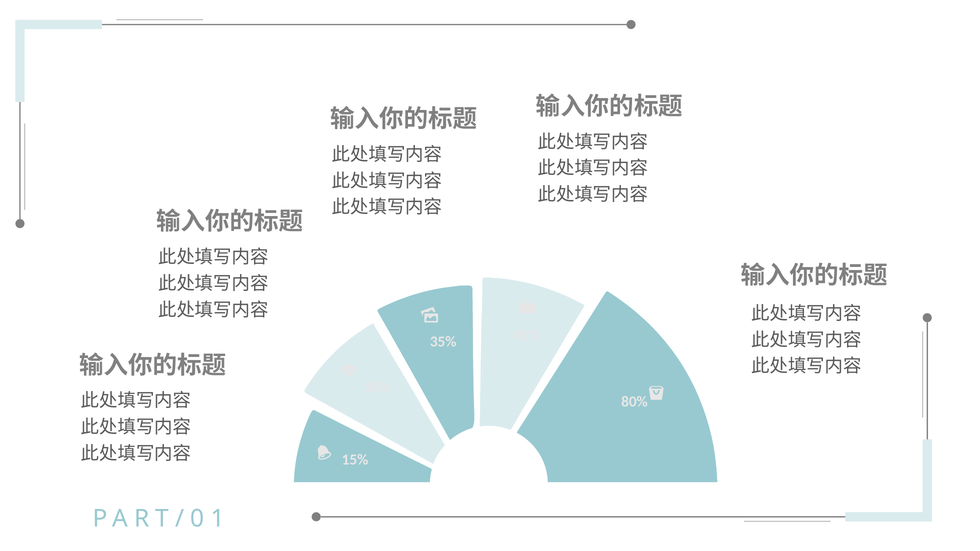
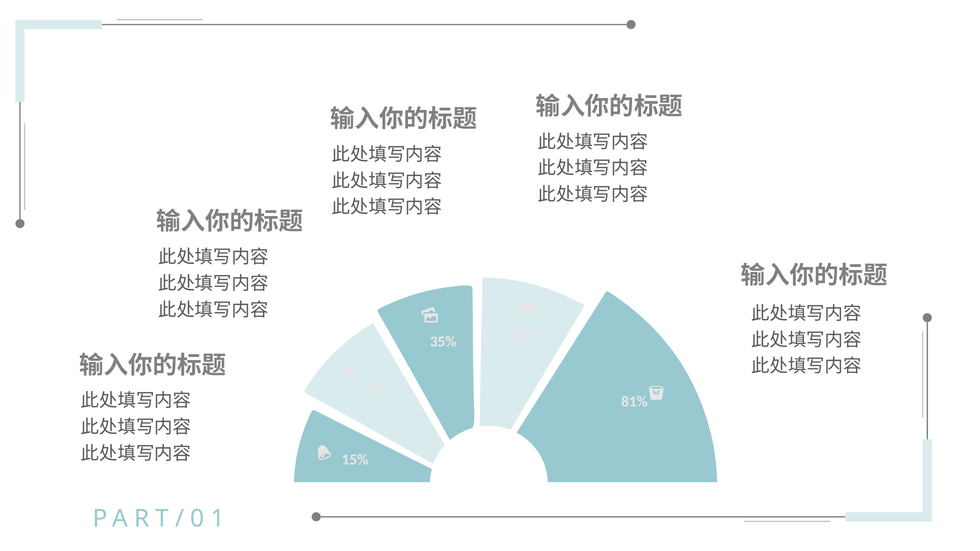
80%: 80% -> 81%
